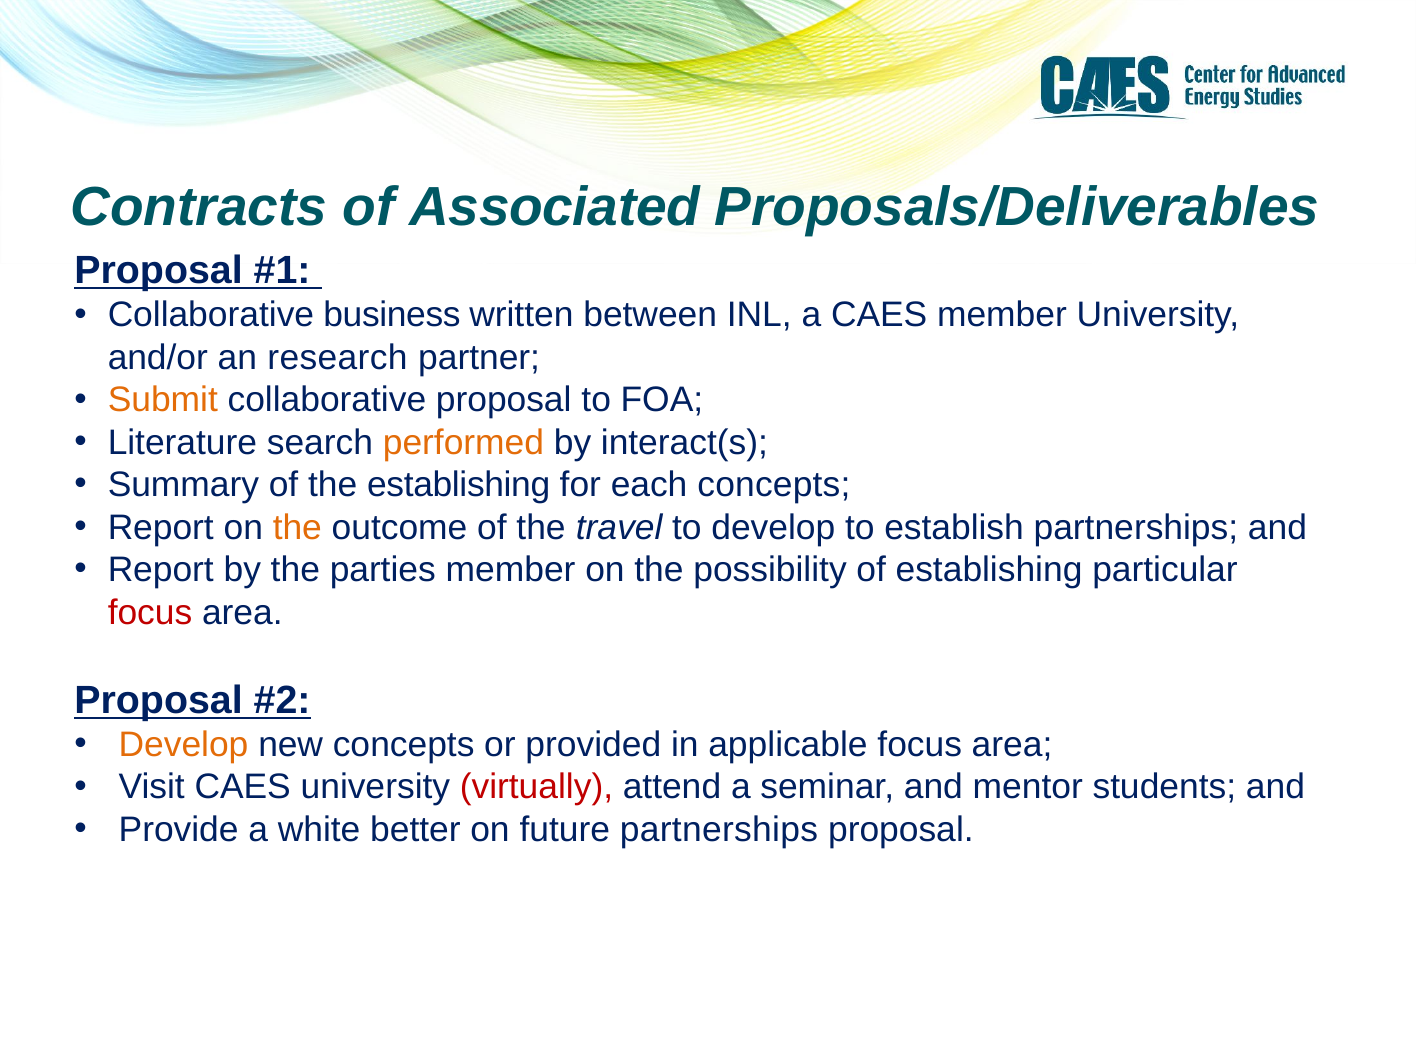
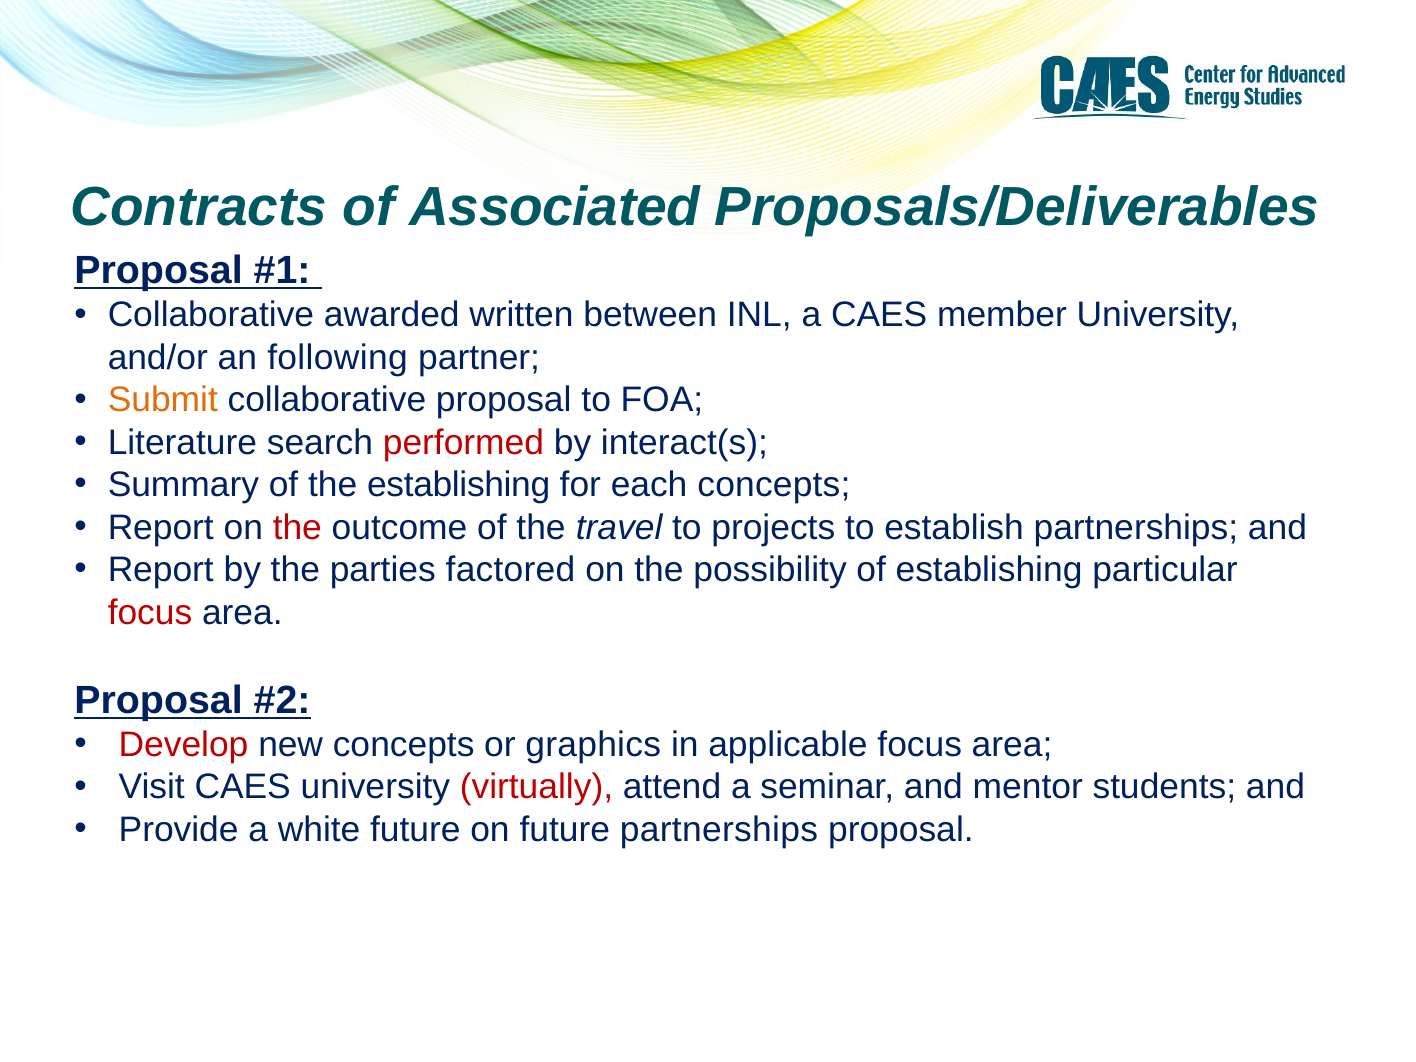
business: business -> awarded
research: research -> following
performed colour: orange -> red
the at (297, 528) colour: orange -> red
to develop: develop -> projects
parties member: member -> factored
Develop at (184, 745) colour: orange -> red
provided: provided -> graphics
white better: better -> future
